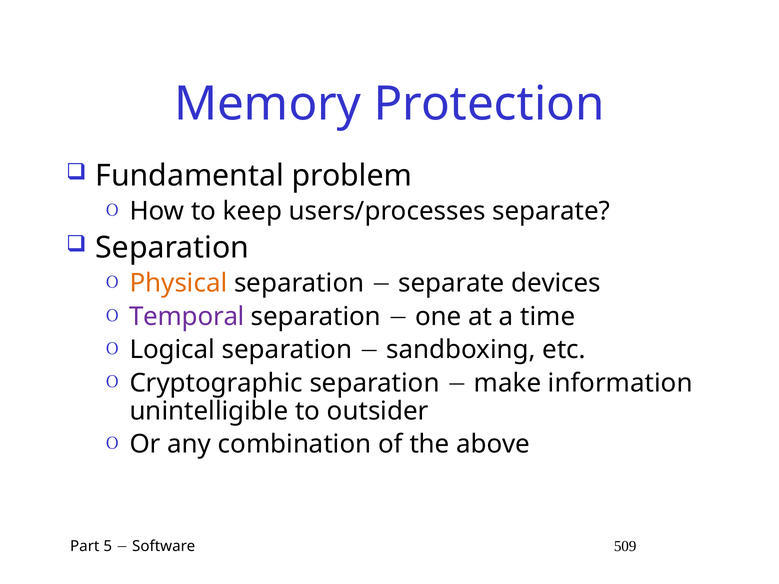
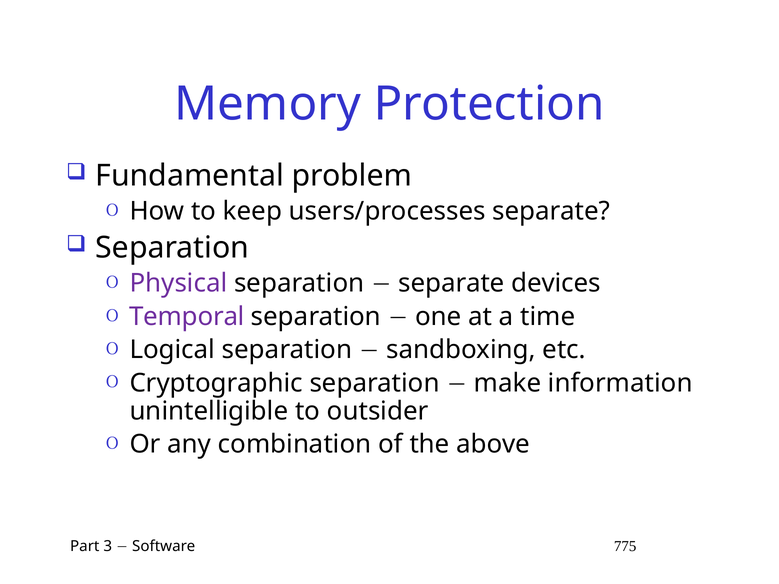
Physical colour: orange -> purple
5: 5 -> 3
509: 509 -> 775
